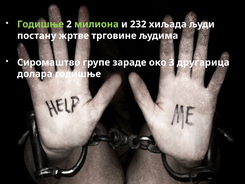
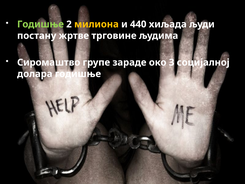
милиона colour: light green -> yellow
232: 232 -> 440
другарица: другарица -> социјалној
